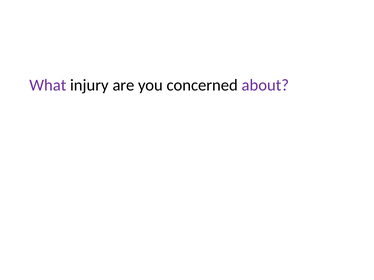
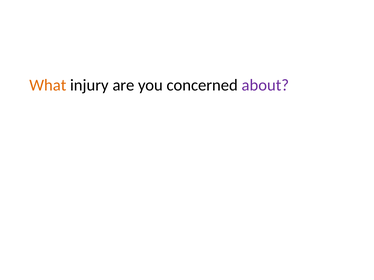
What colour: purple -> orange
